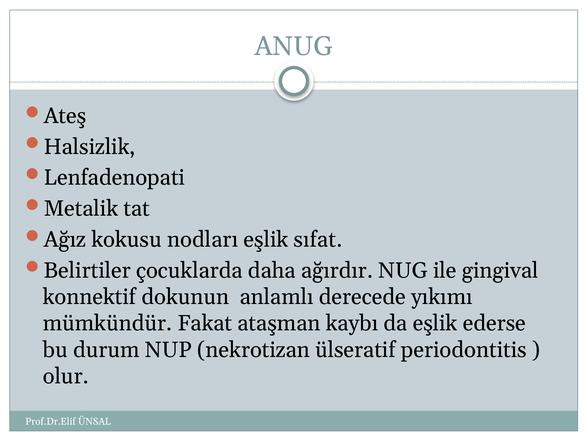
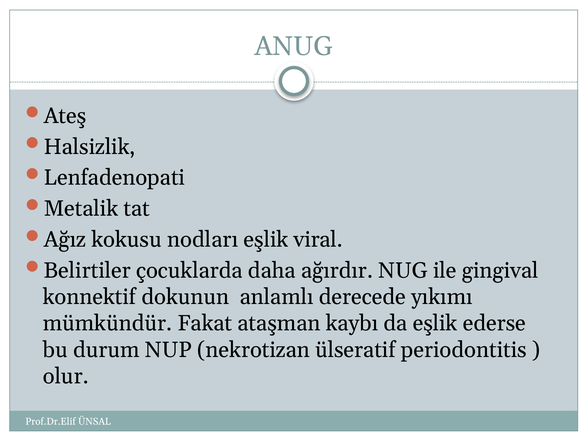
sıfat: sıfat -> viral
